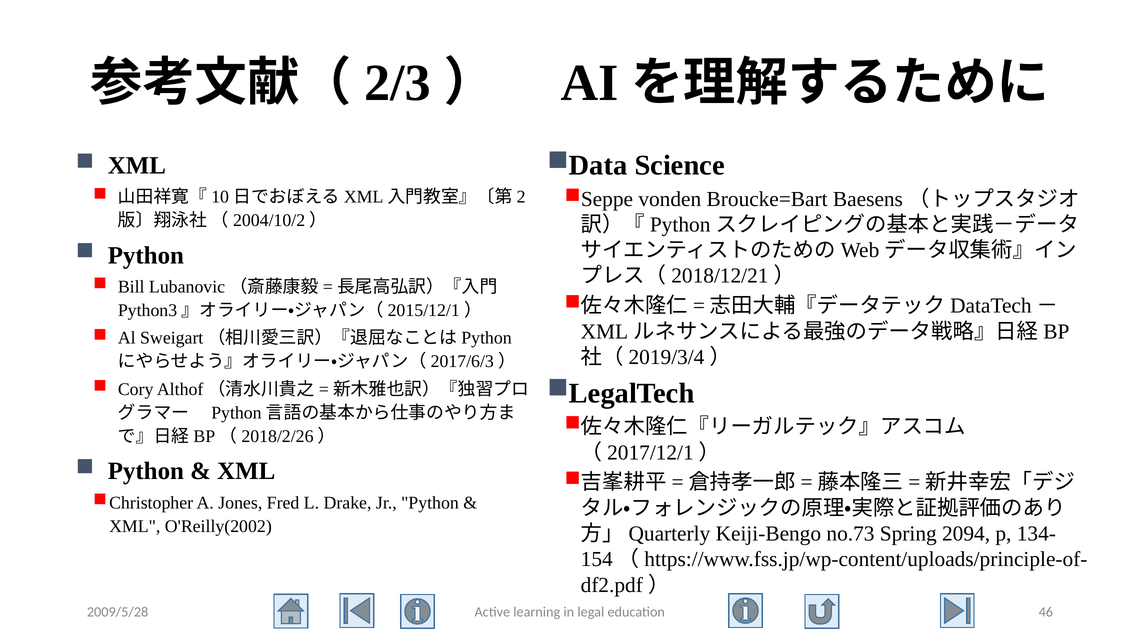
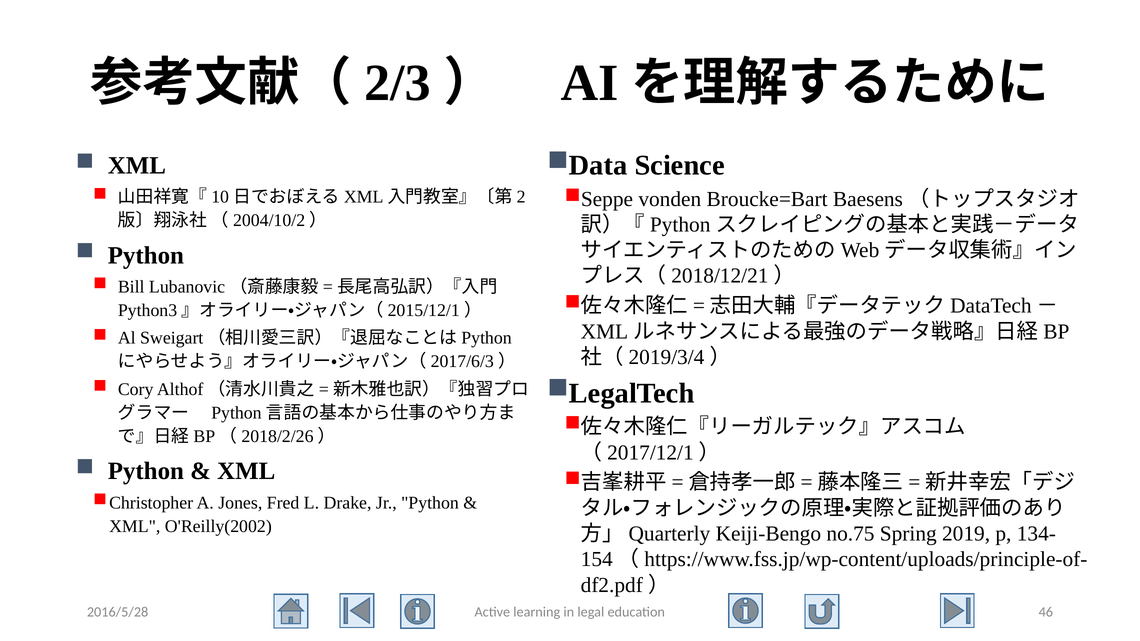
no.73: no.73 -> no.75
2094: 2094 -> 2019
2009/5/28: 2009/5/28 -> 2016/5/28
